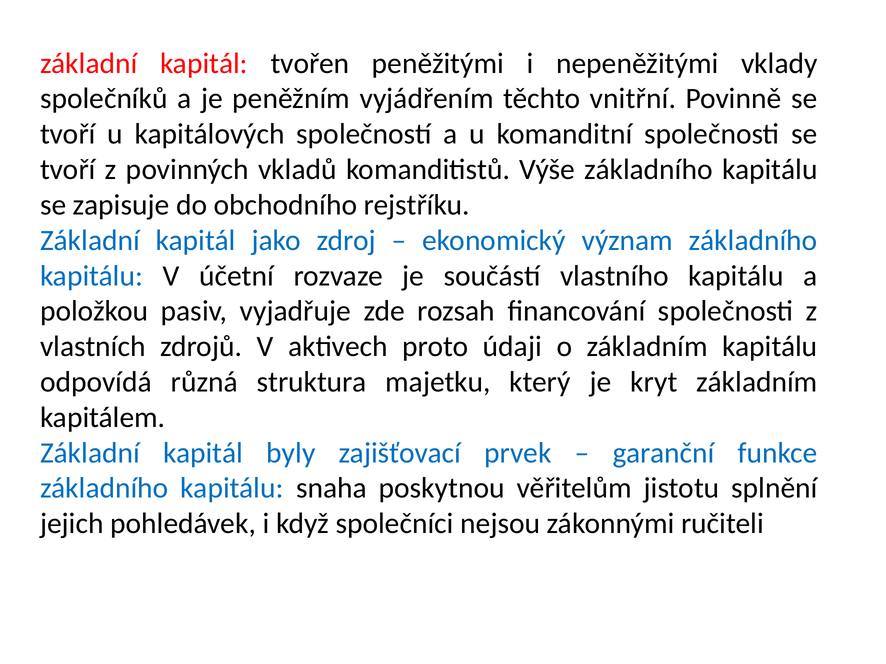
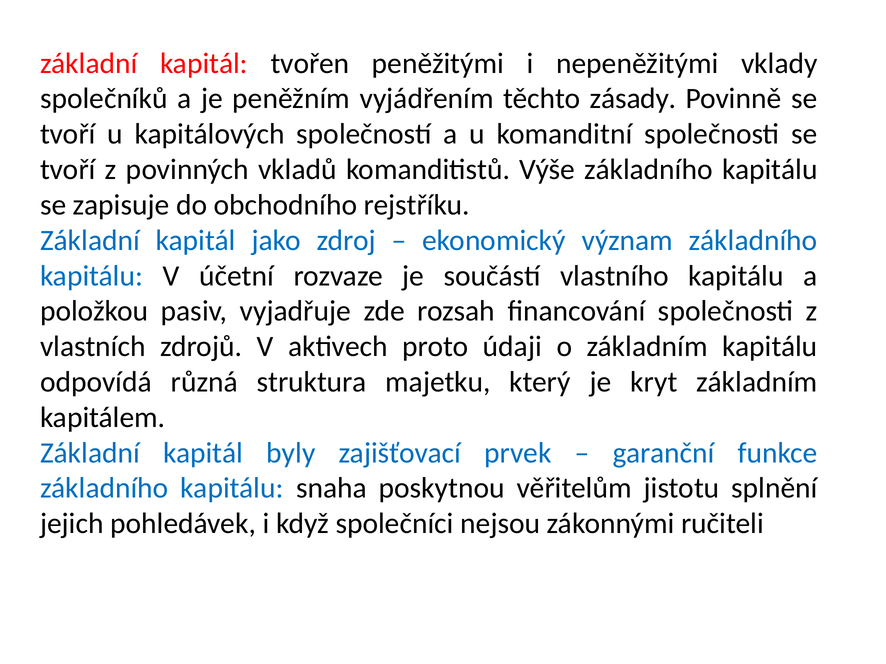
vnitřní: vnitřní -> zásady
